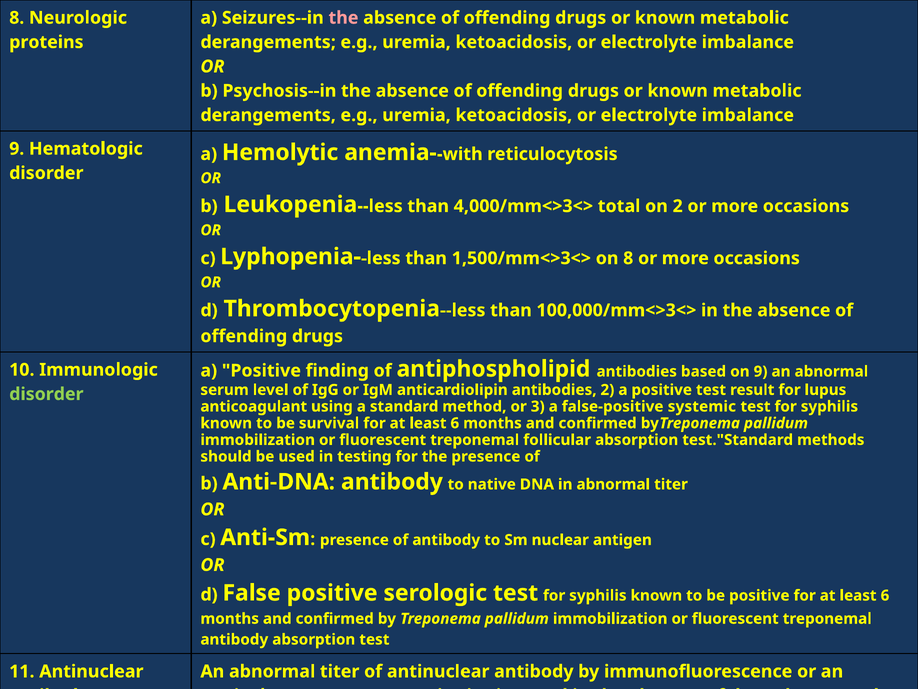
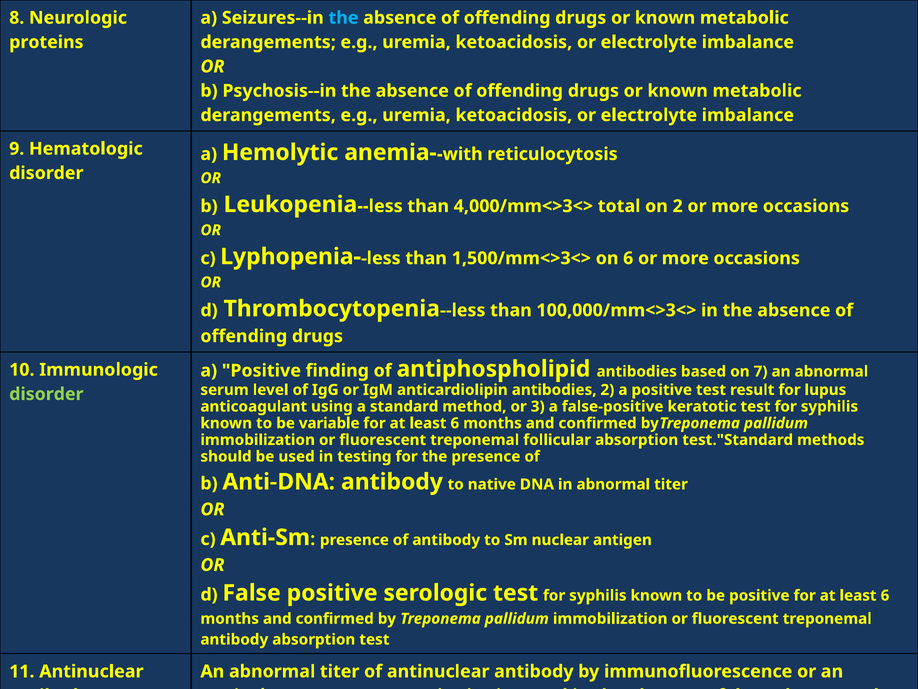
the at (343, 18) colour: pink -> light blue
on 8: 8 -> 6
on 9: 9 -> 7
systemic: systemic -> keratotic
survival: survival -> variable
